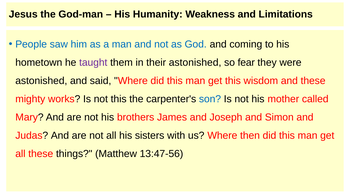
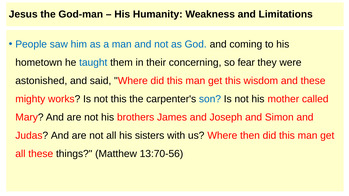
taught colour: purple -> blue
their astonished: astonished -> concerning
13:47-56: 13:47-56 -> 13:70-56
